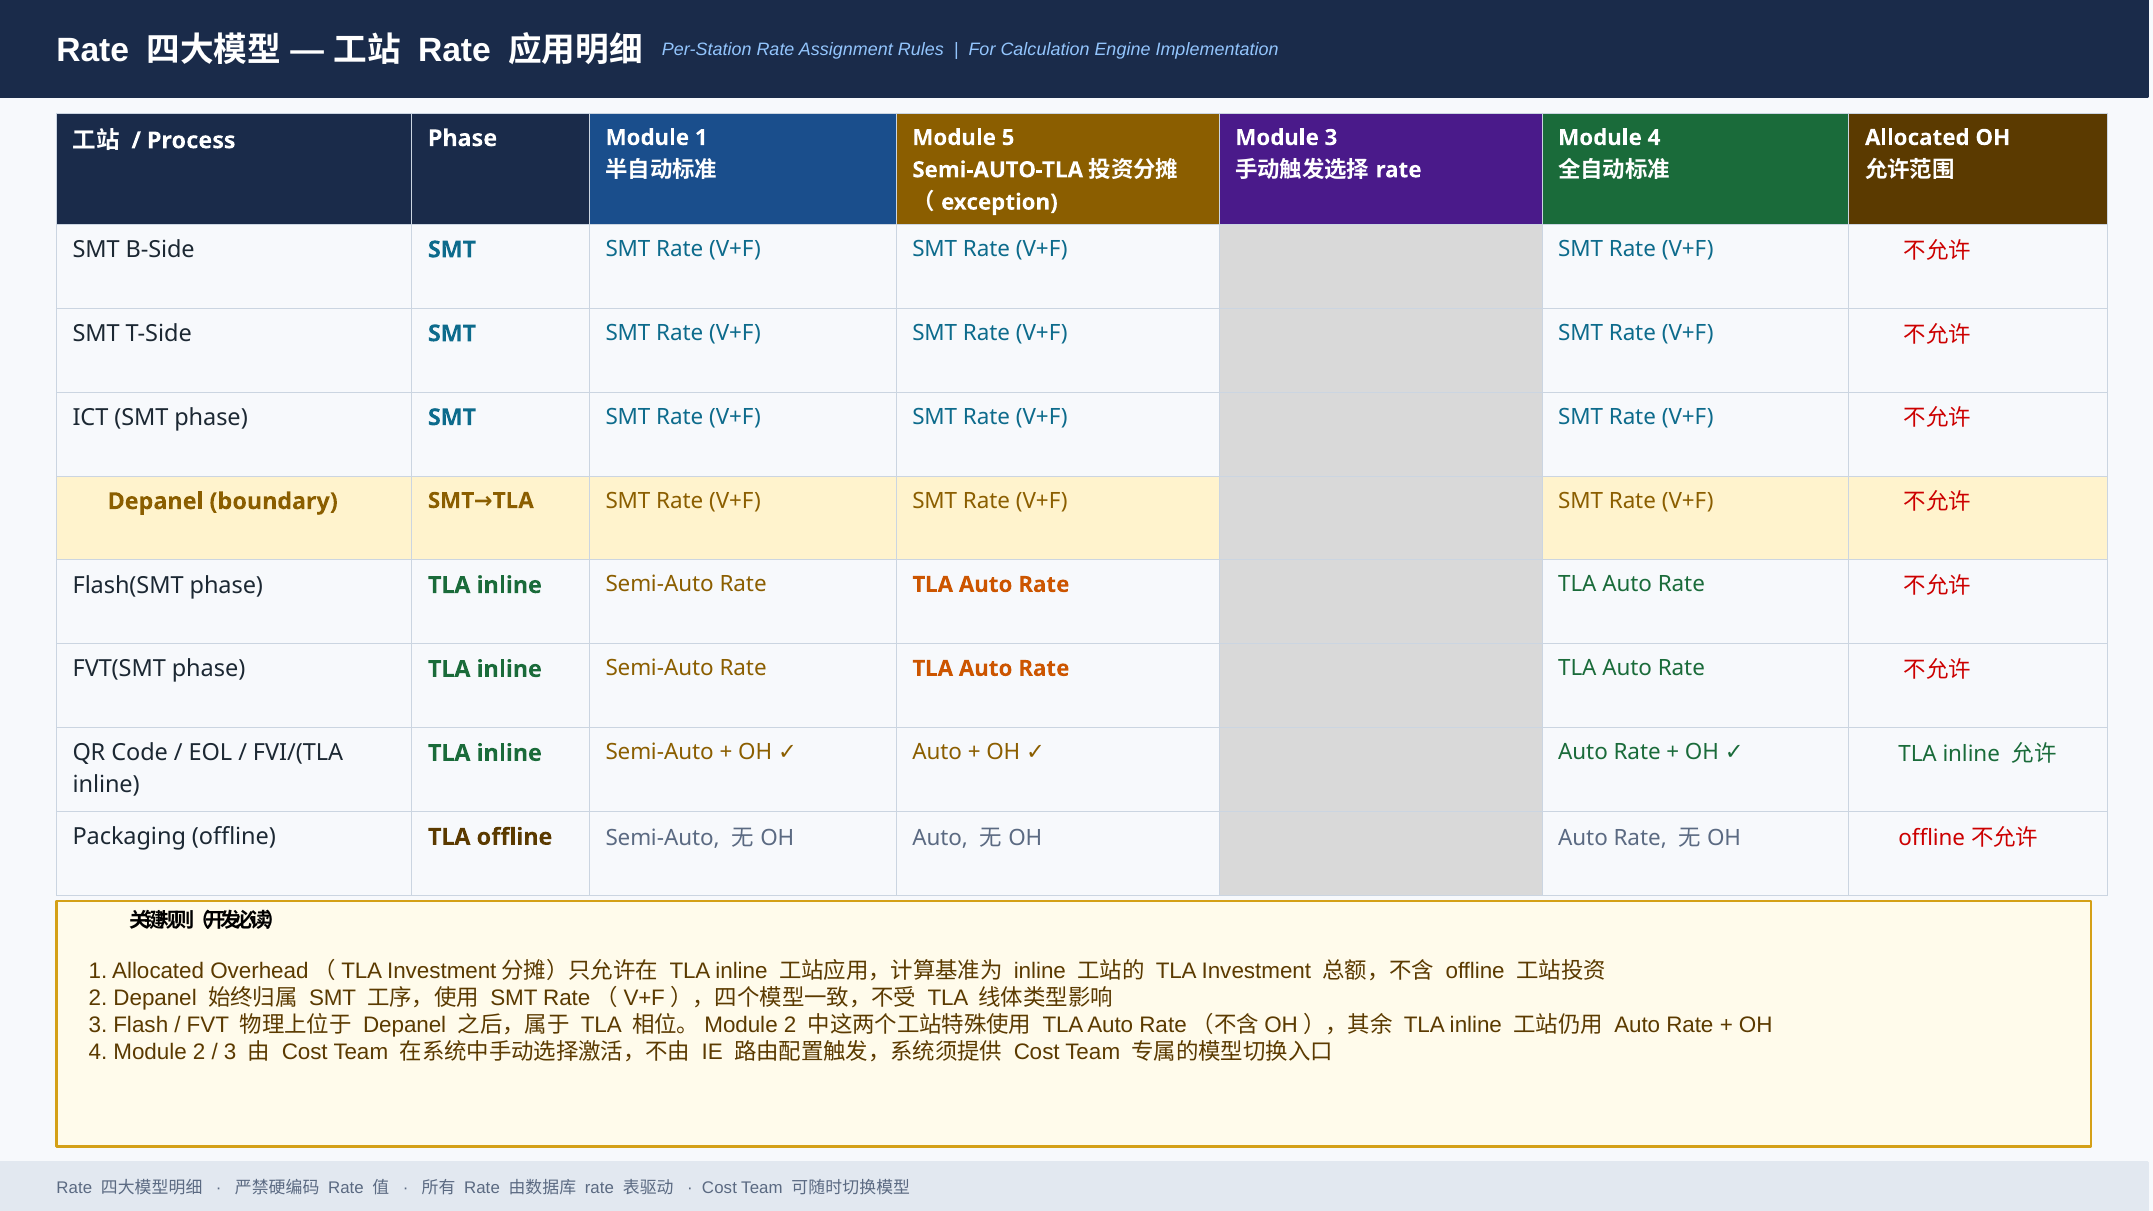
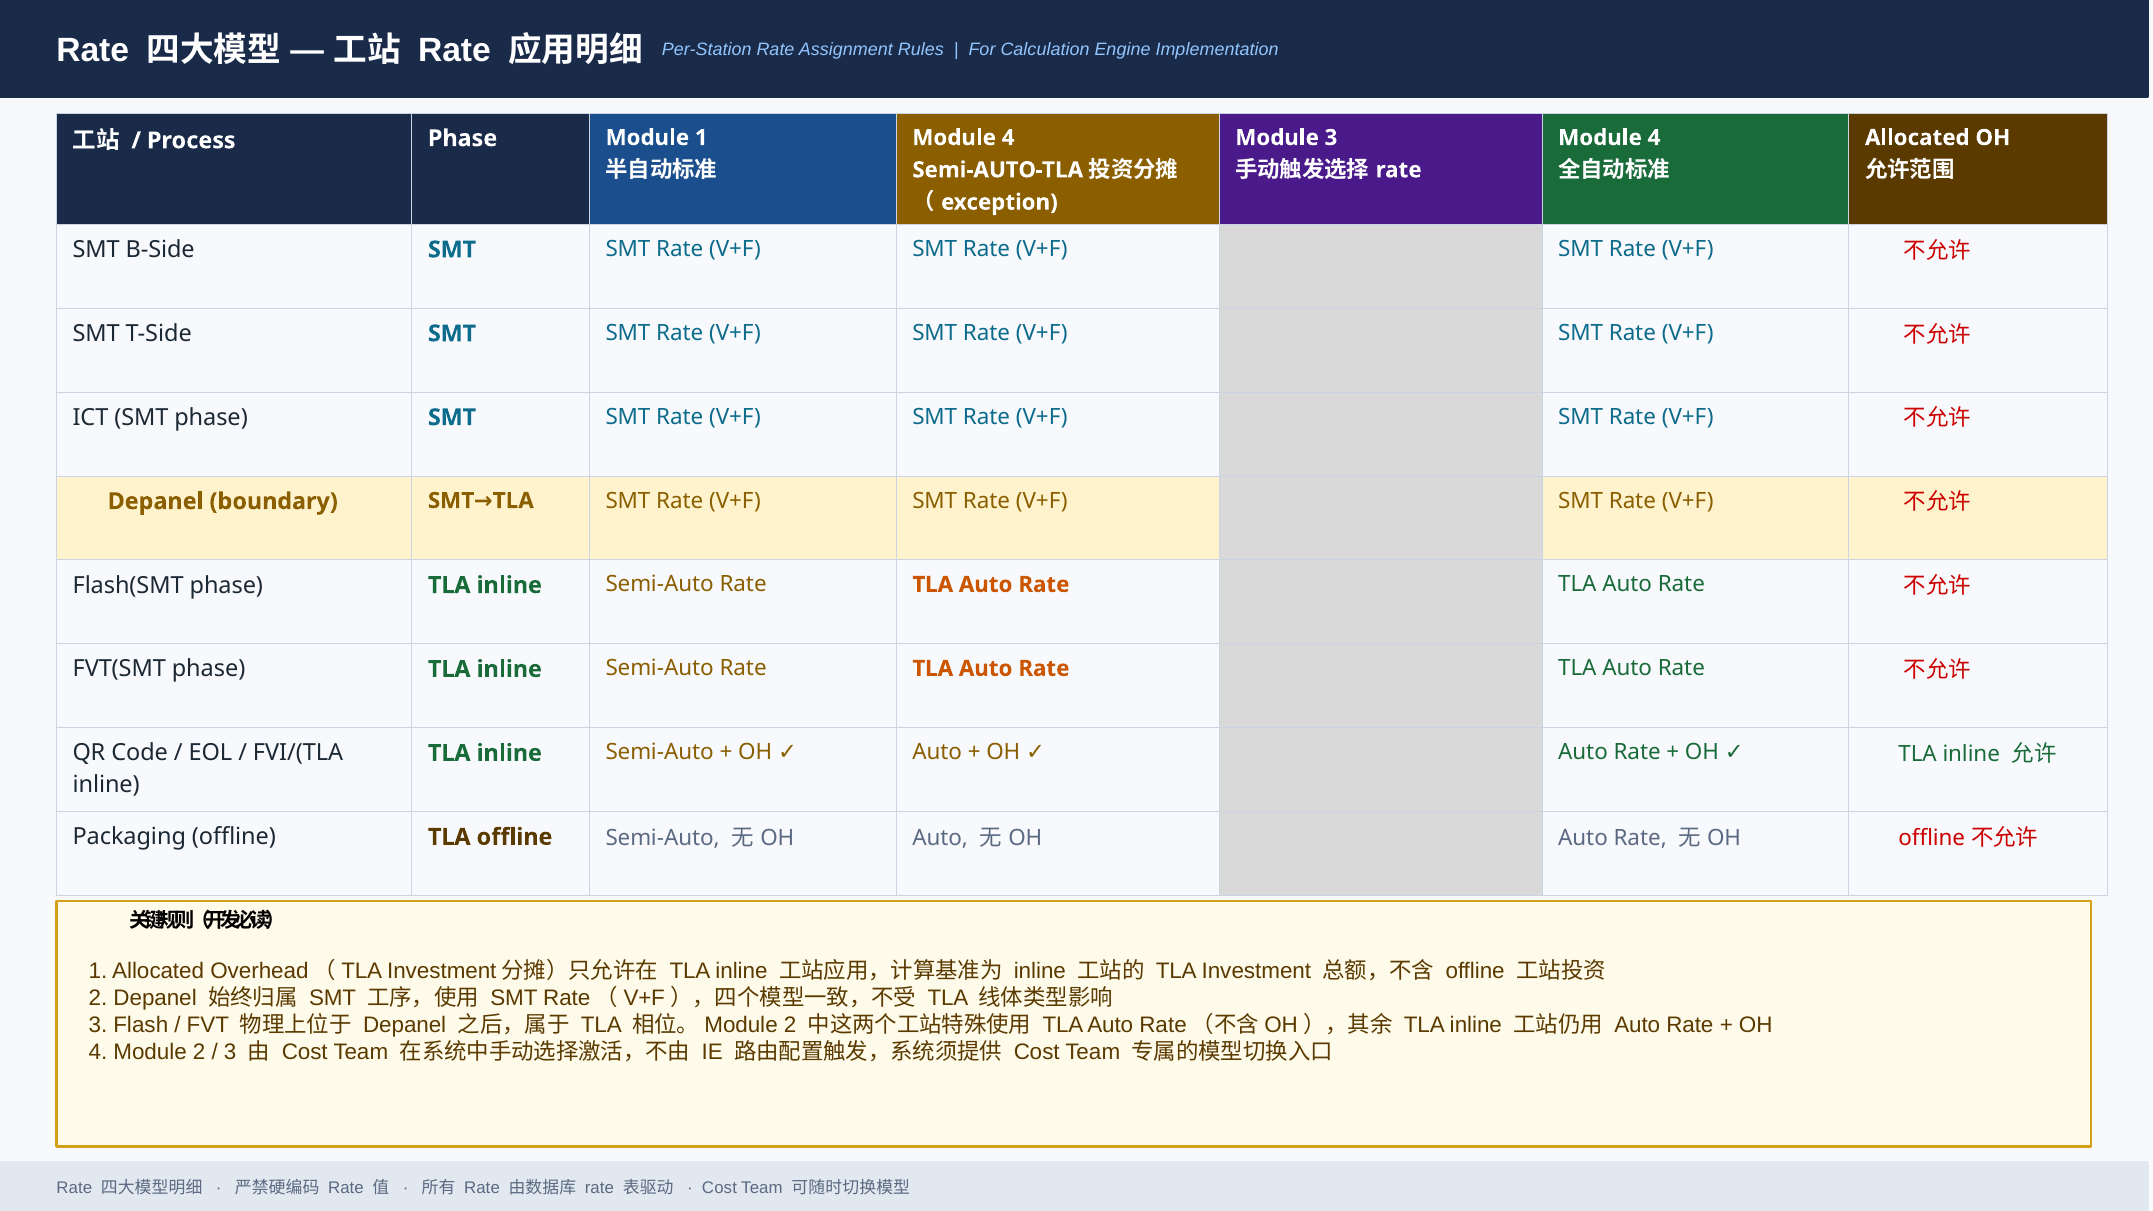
5 at (1008, 138): 5 -> 4
